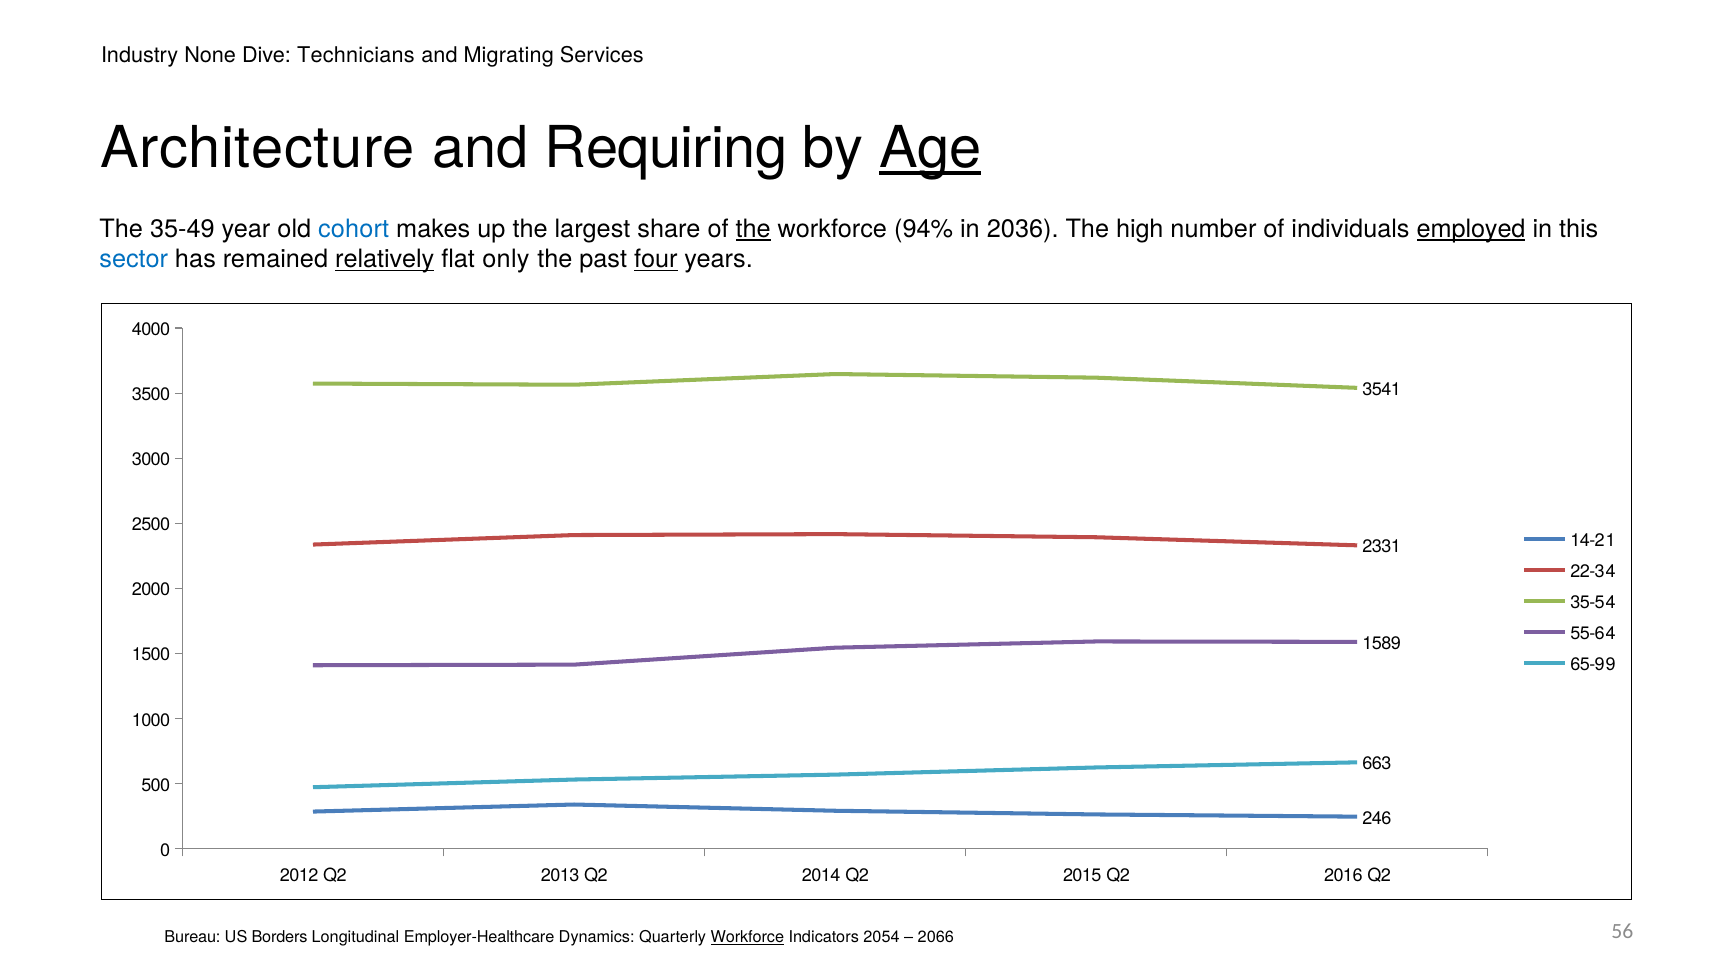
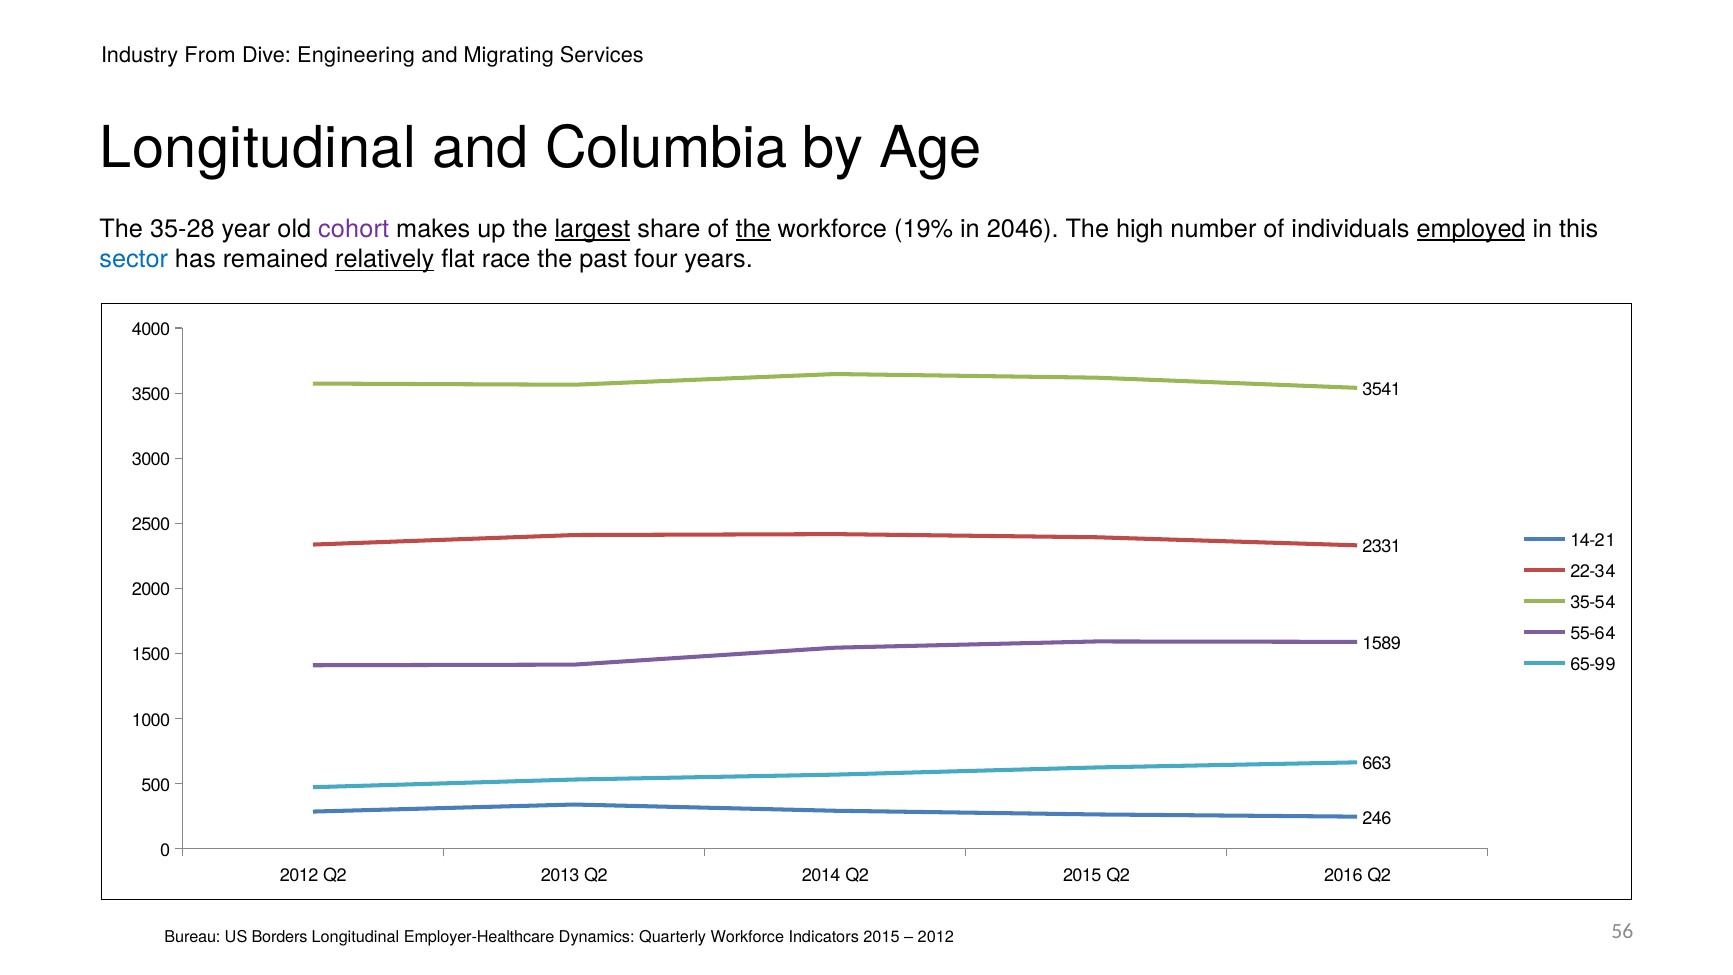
None: None -> From
Technicians: Technicians -> Engineering
Architecture at (258, 148): Architecture -> Longitudinal
Requiring: Requiring -> Columbia
Age underline: present -> none
35-49: 35-49 -> 35-28
cohort colour: blue -> purple
largest underline: none -> present
94%: 94% -> 19%
2036: 2036 -> 2046
only: only -> race
four underline: present -> none
Workforce at (747, 938) underline: present -> none
Indicators 2054: 2054 -> 2015
2066 at (936, 938): 2066 -> 2012
